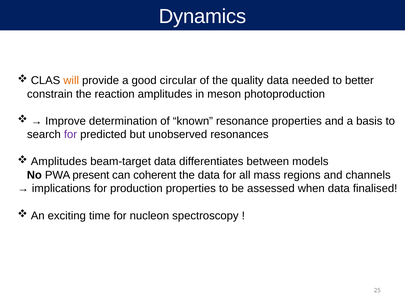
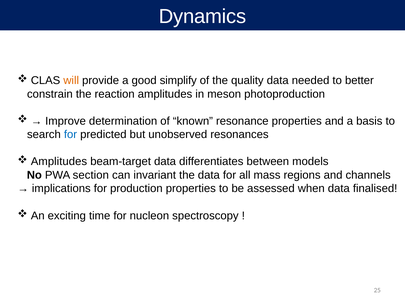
circular: circular -> simplify
for at (70, 134) colour: purple -> blue
present: present -> section
coherent: coherent -> invariant
